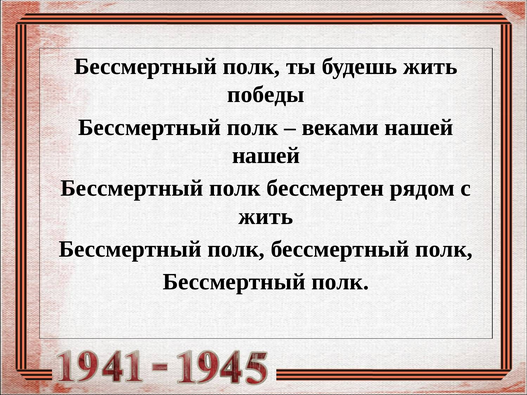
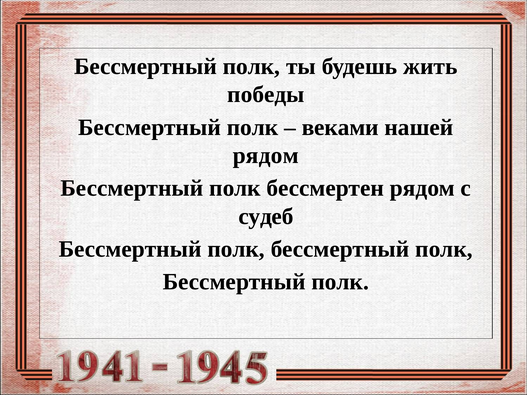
нашей at (266, 156): нашей -> рядом
жить at (266, 216): жить -> судеб
